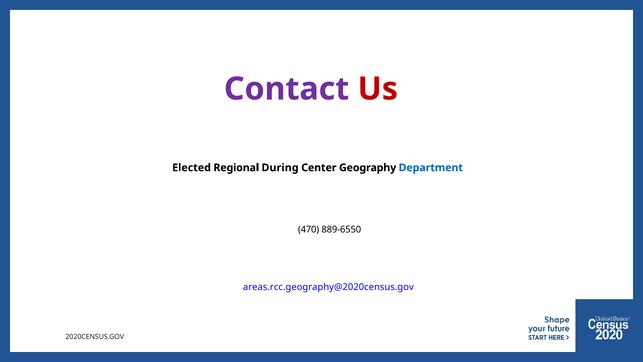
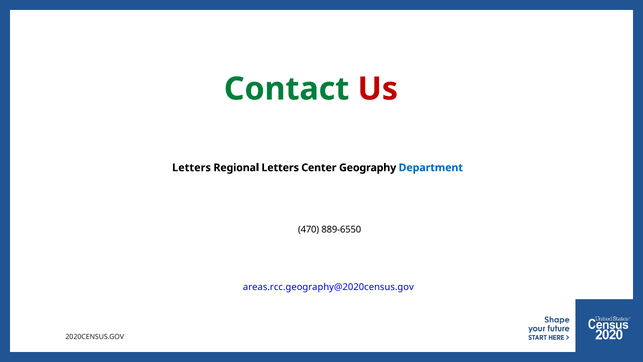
Contact colour: purple -> green
Elected at (192, 168): Elected -> Letters
Regional During: During -> Letters
